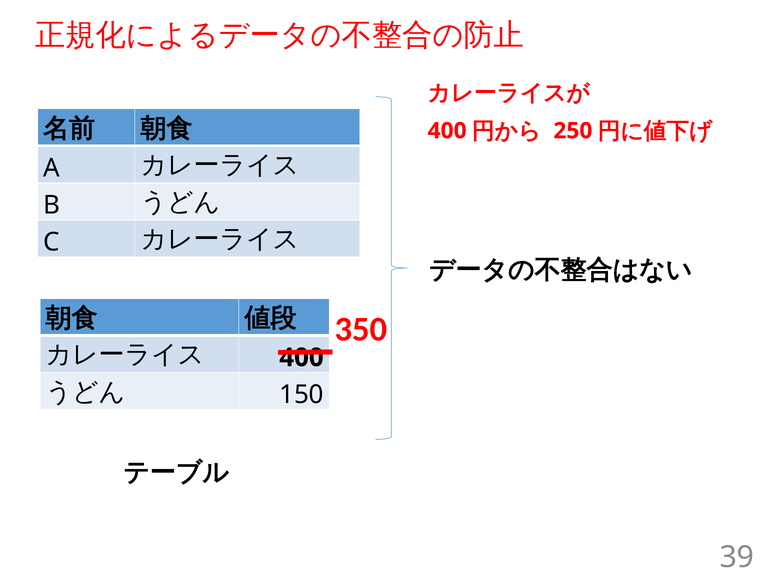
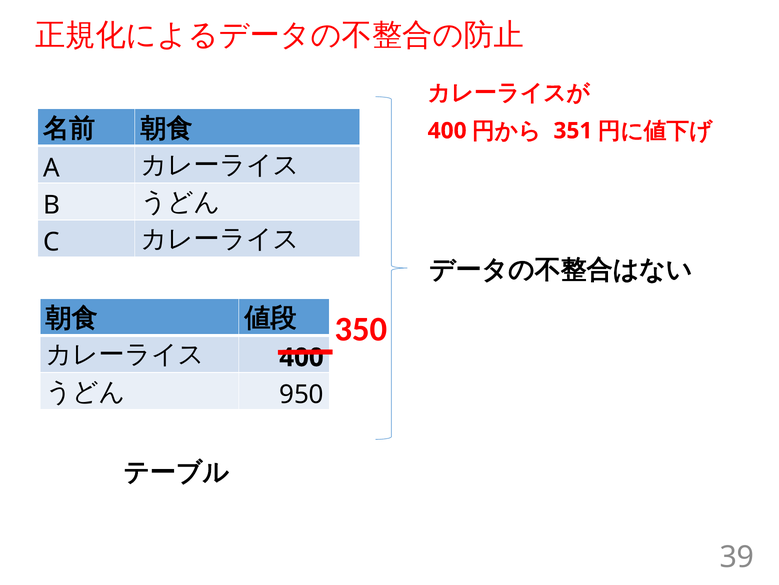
250: 250 -> 351
150: 150 -> 950
